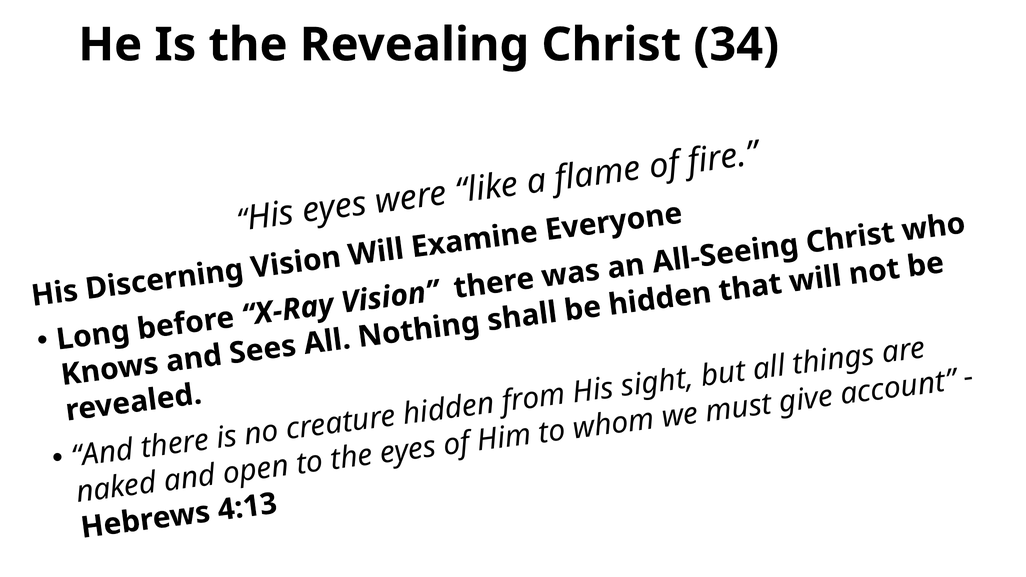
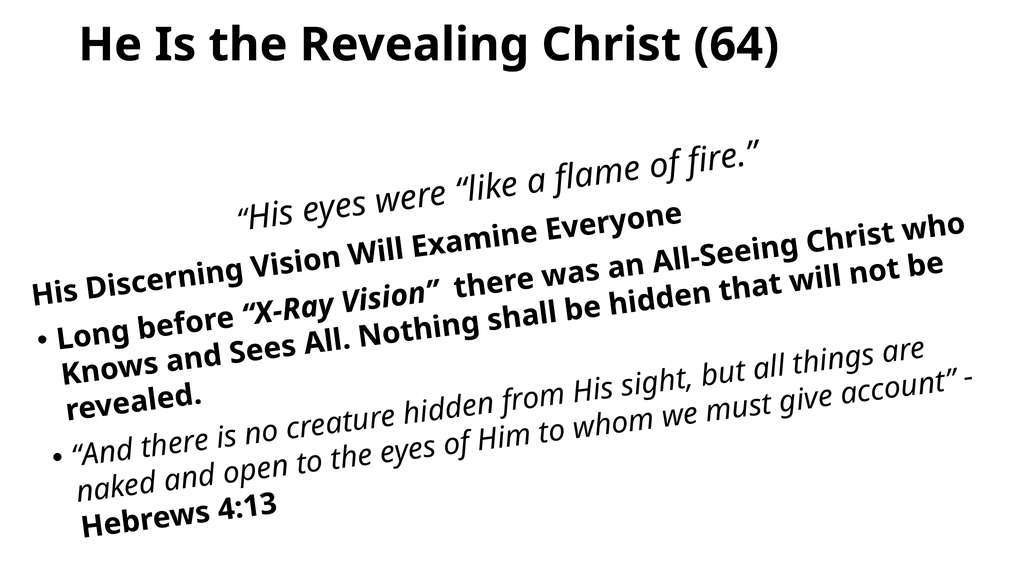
34: 34 -> 64
